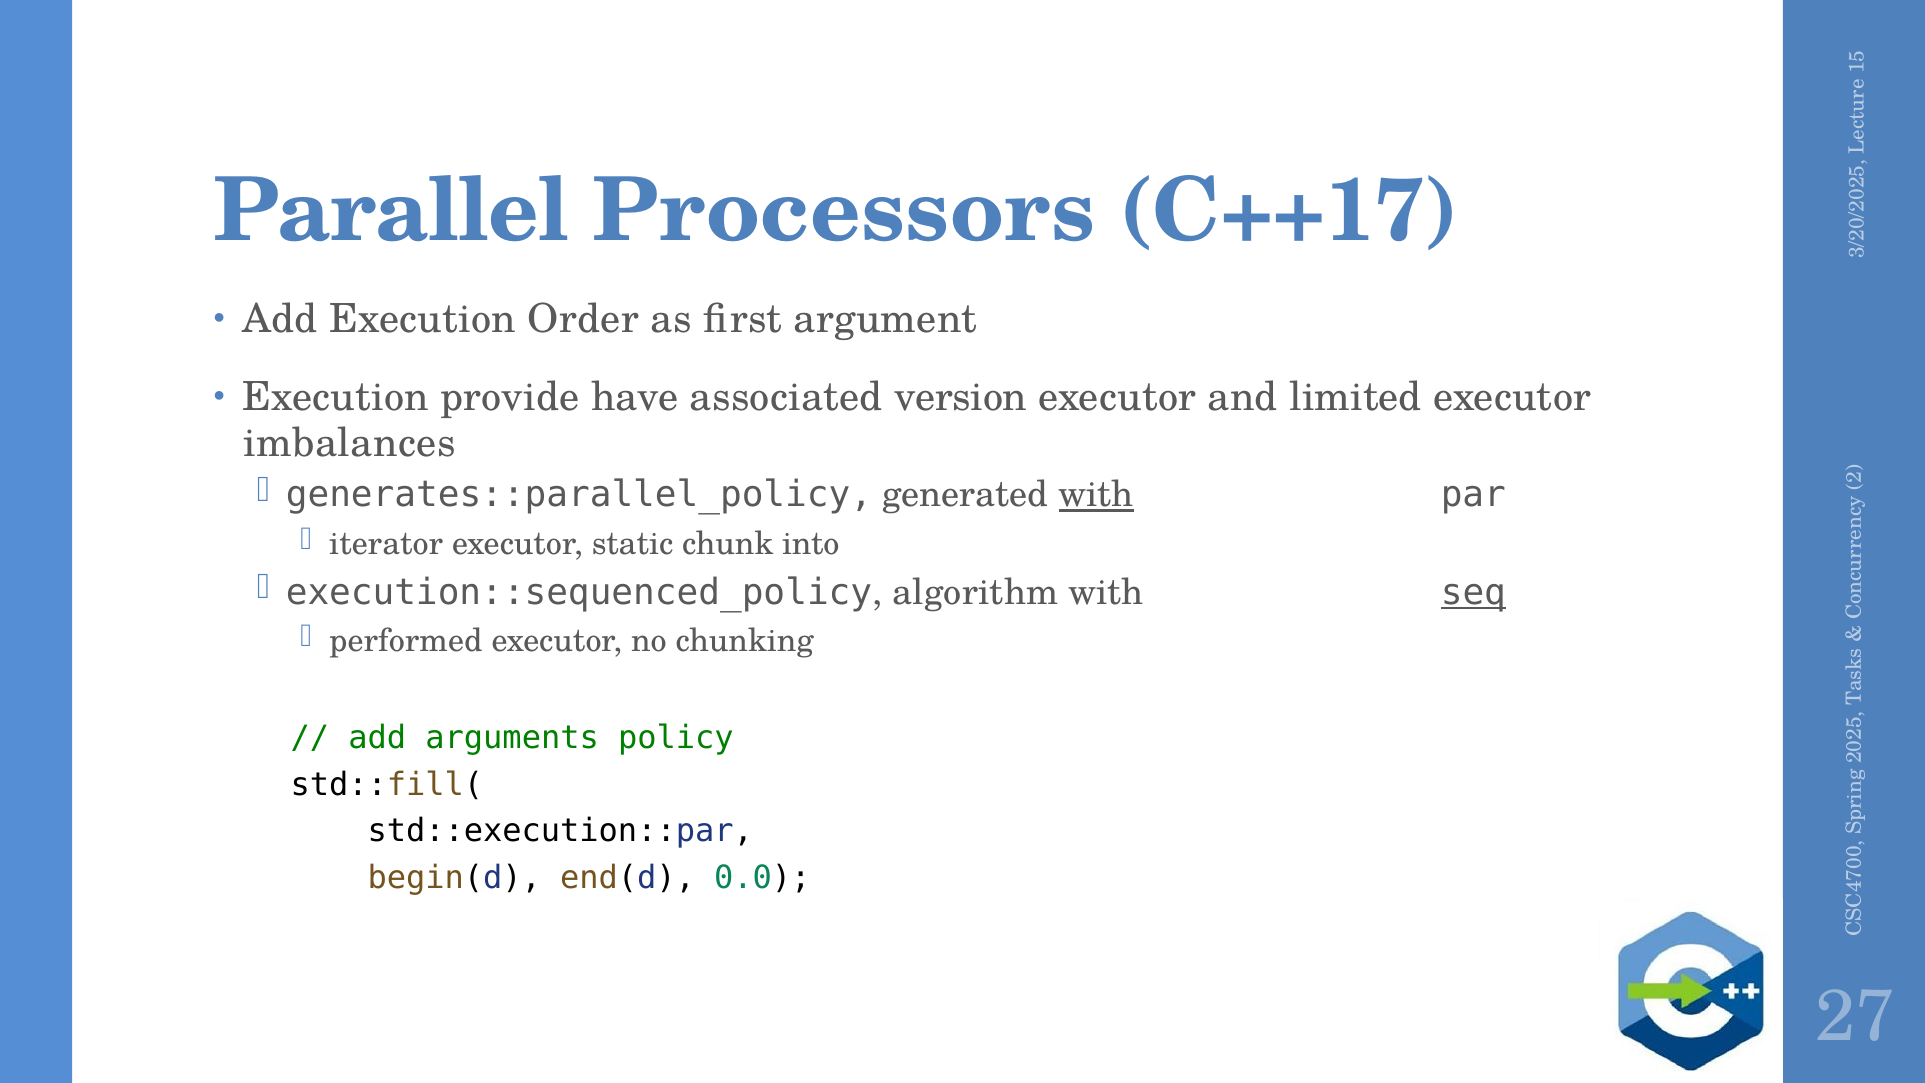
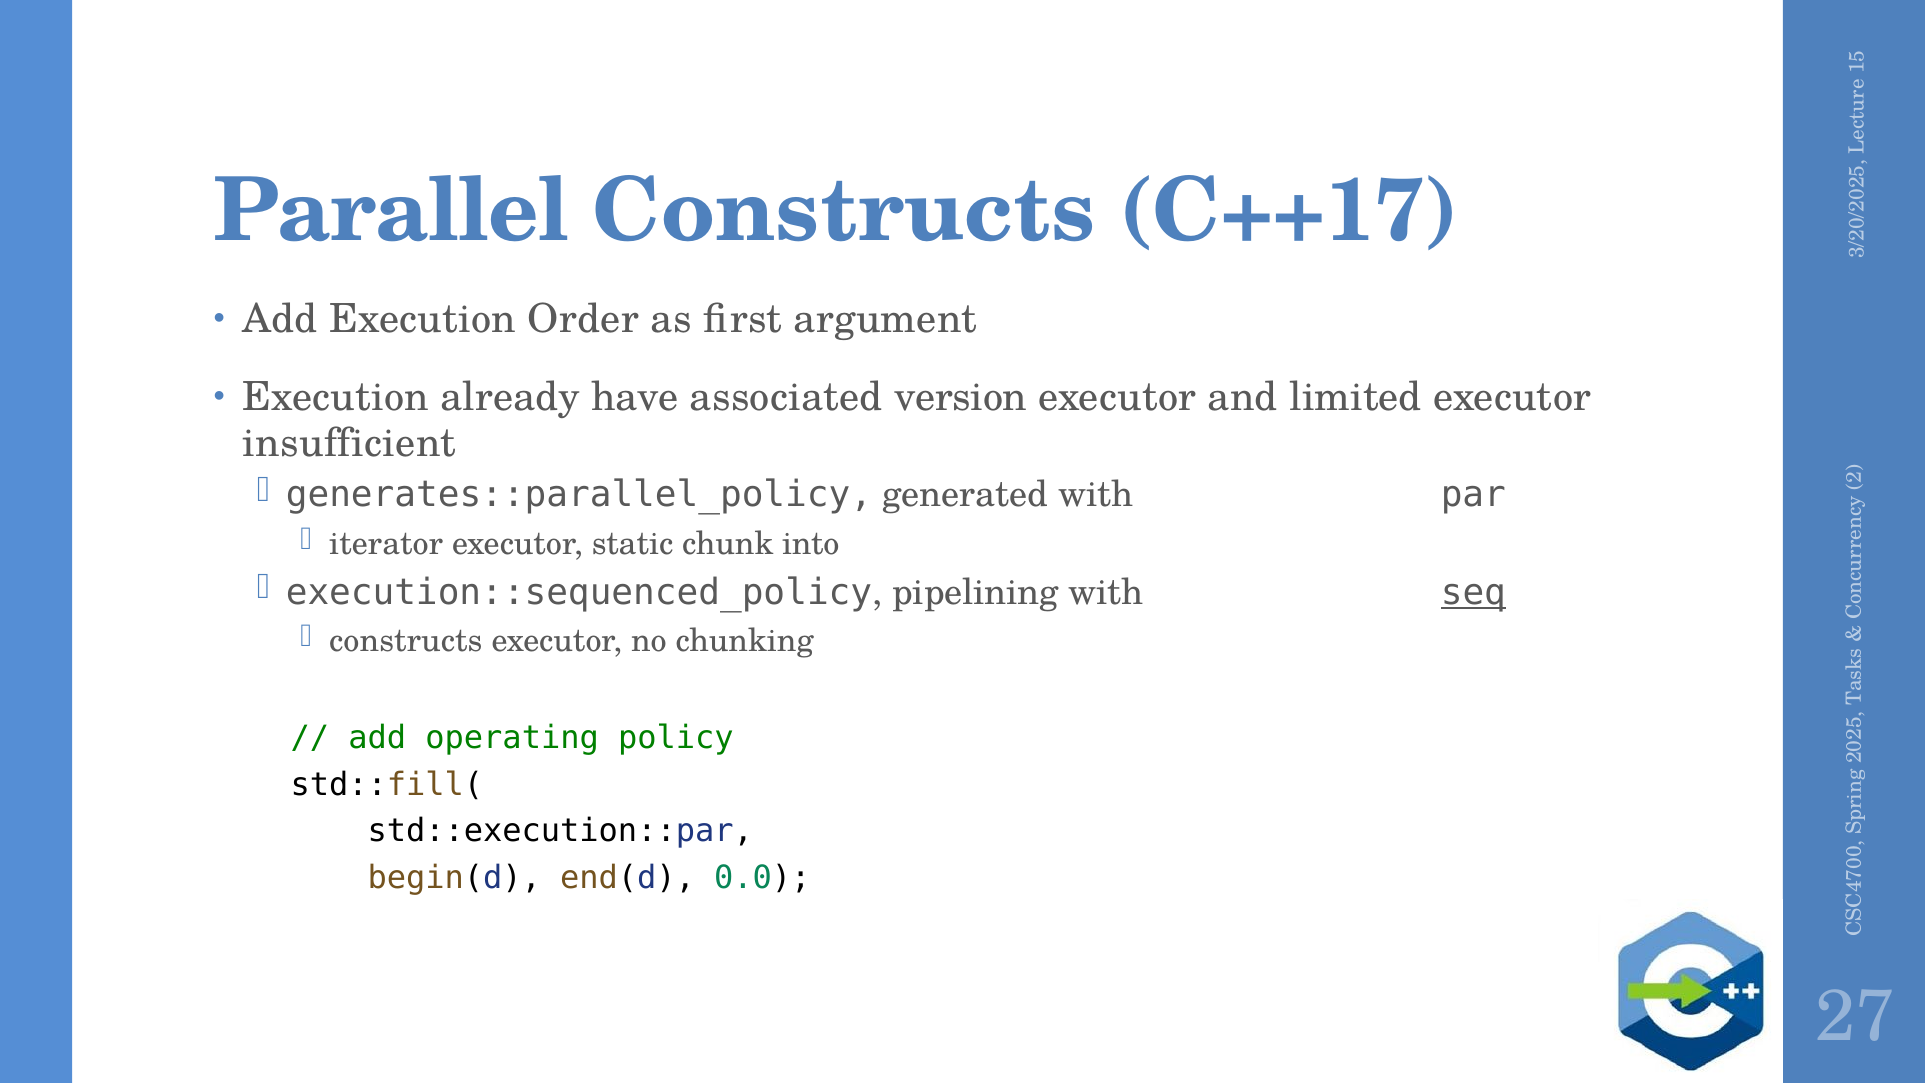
Parallel Processors: Processors -> Constructs
provide: provide -> already
imbalances: imbalances -> insufficient
with at (1096, 495) underline: present -> none
algorithm: algorithm -> pipelining
performed at (406, 641): performed -> constructs
arguments: arguments -> operating
